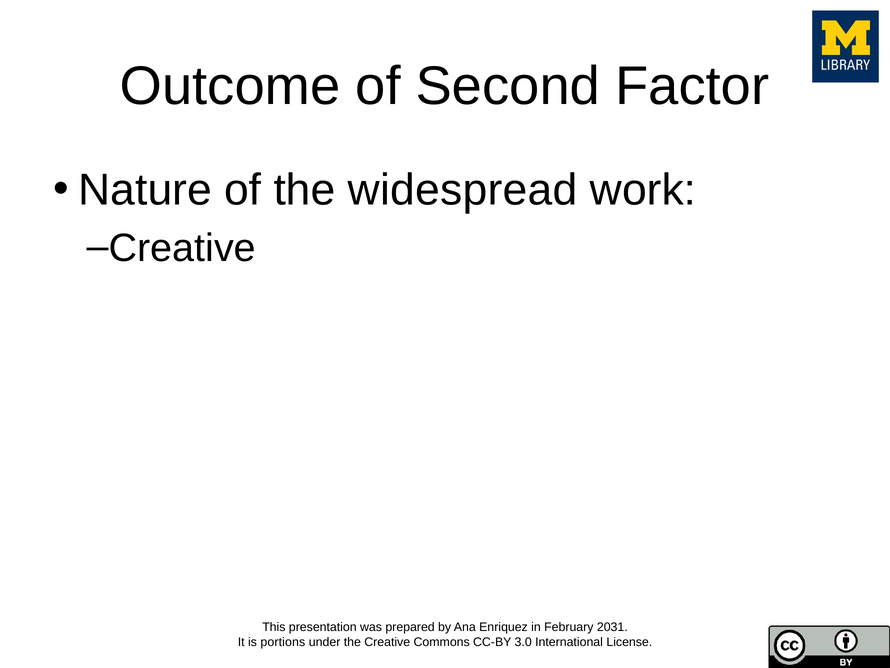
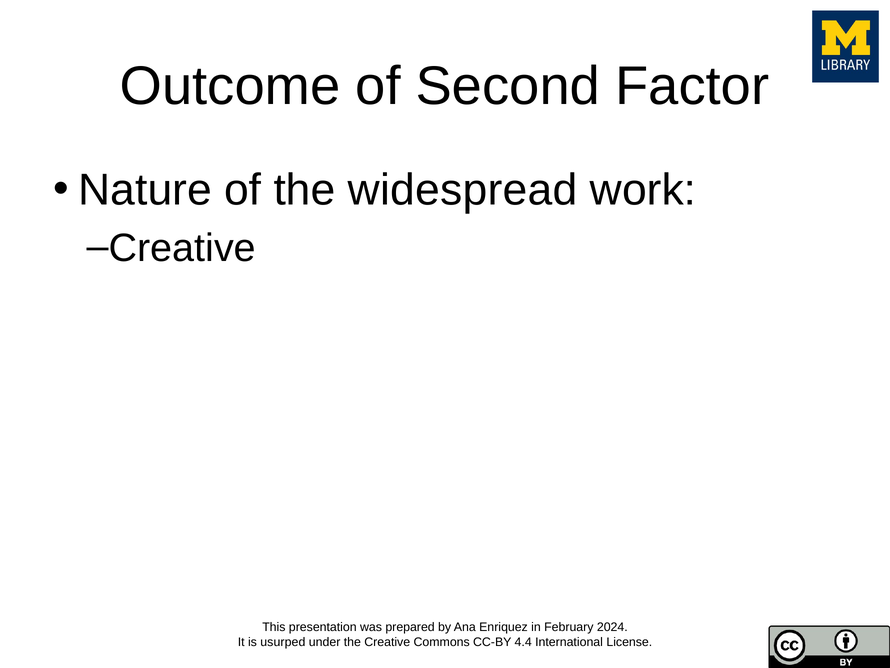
2031: 2031 -> 2024
portions: portions -> usurped
3.0: 3.0 -> 4.4
